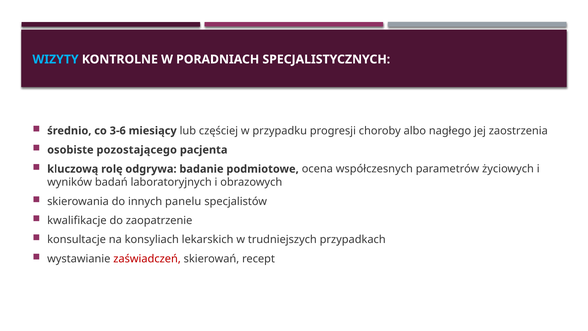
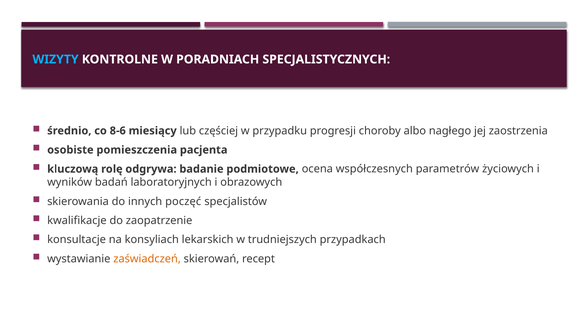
3-6: 3-6 -> 8-6
pozostającego: pozostającego -> pomieszczenia
panelu: panelu -> poczęć
zaświadczeń colour: red -> orange
